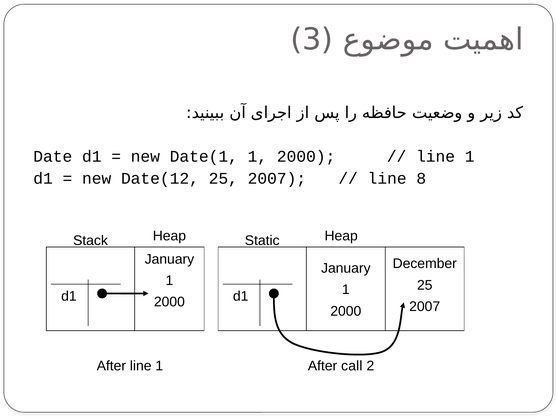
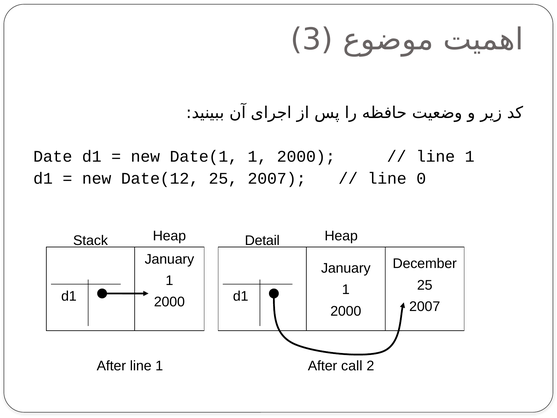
8: 8 -> 0
Static: Static -> Detail
